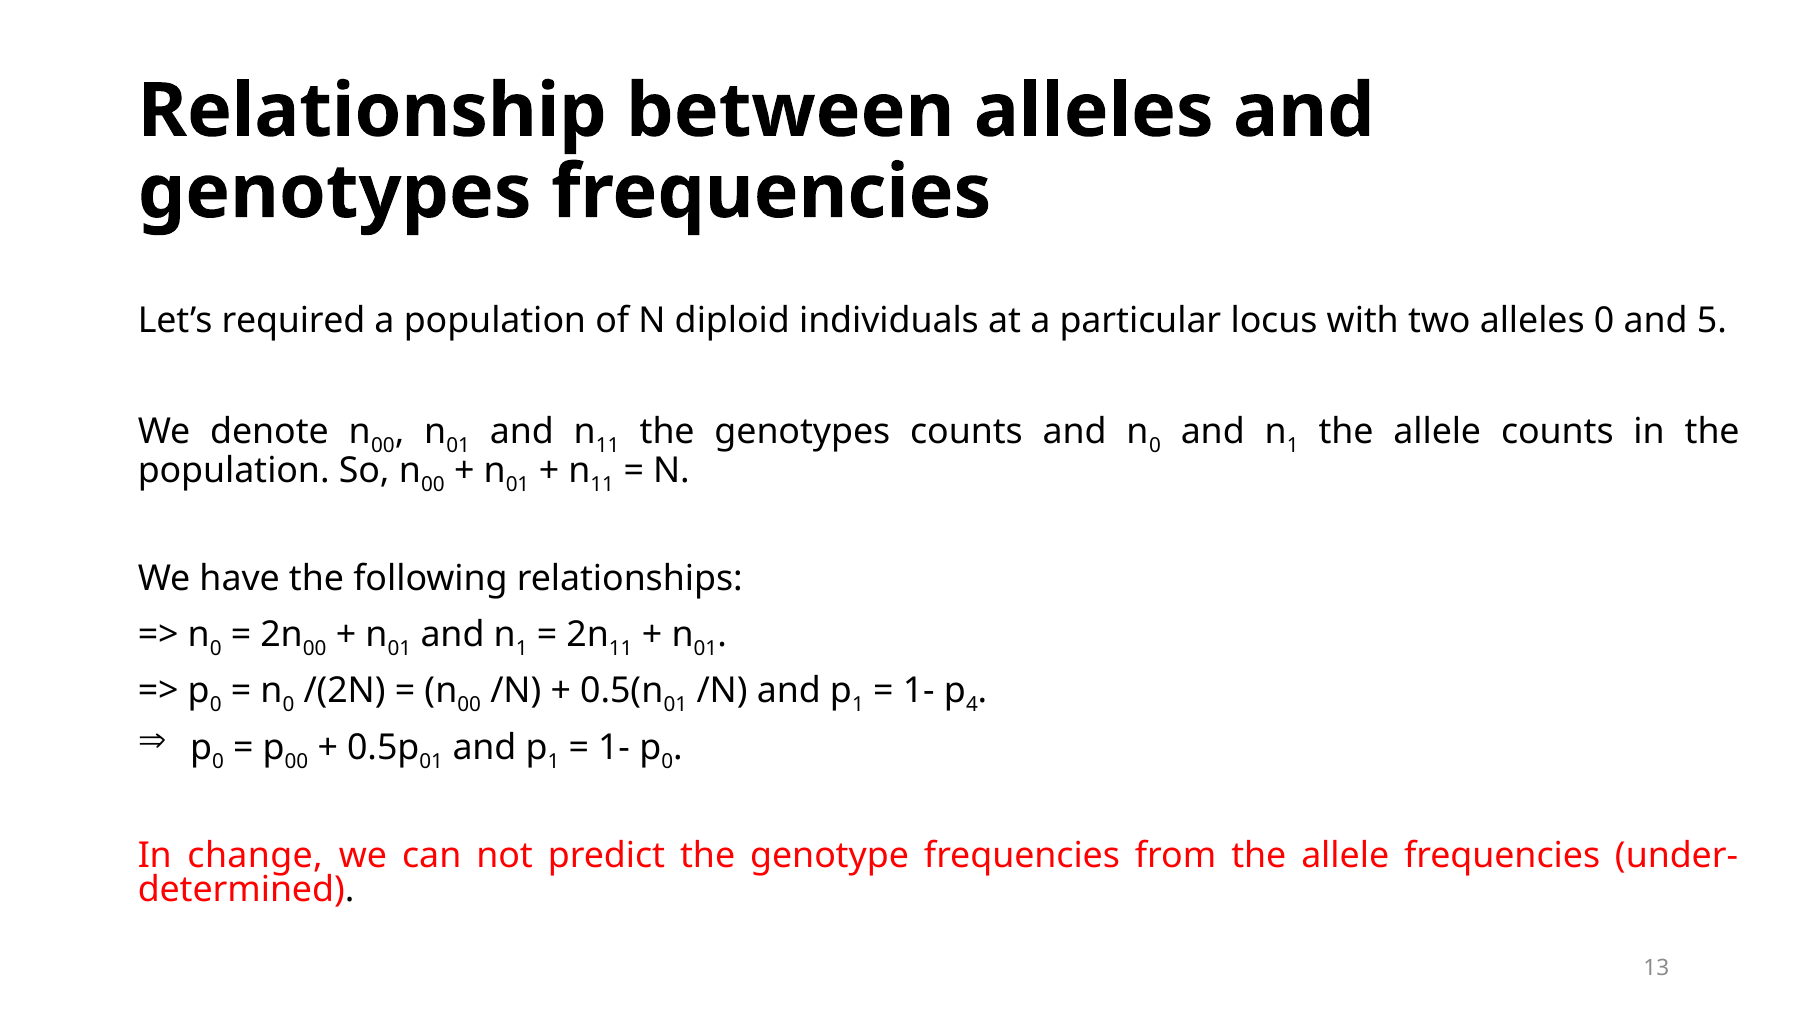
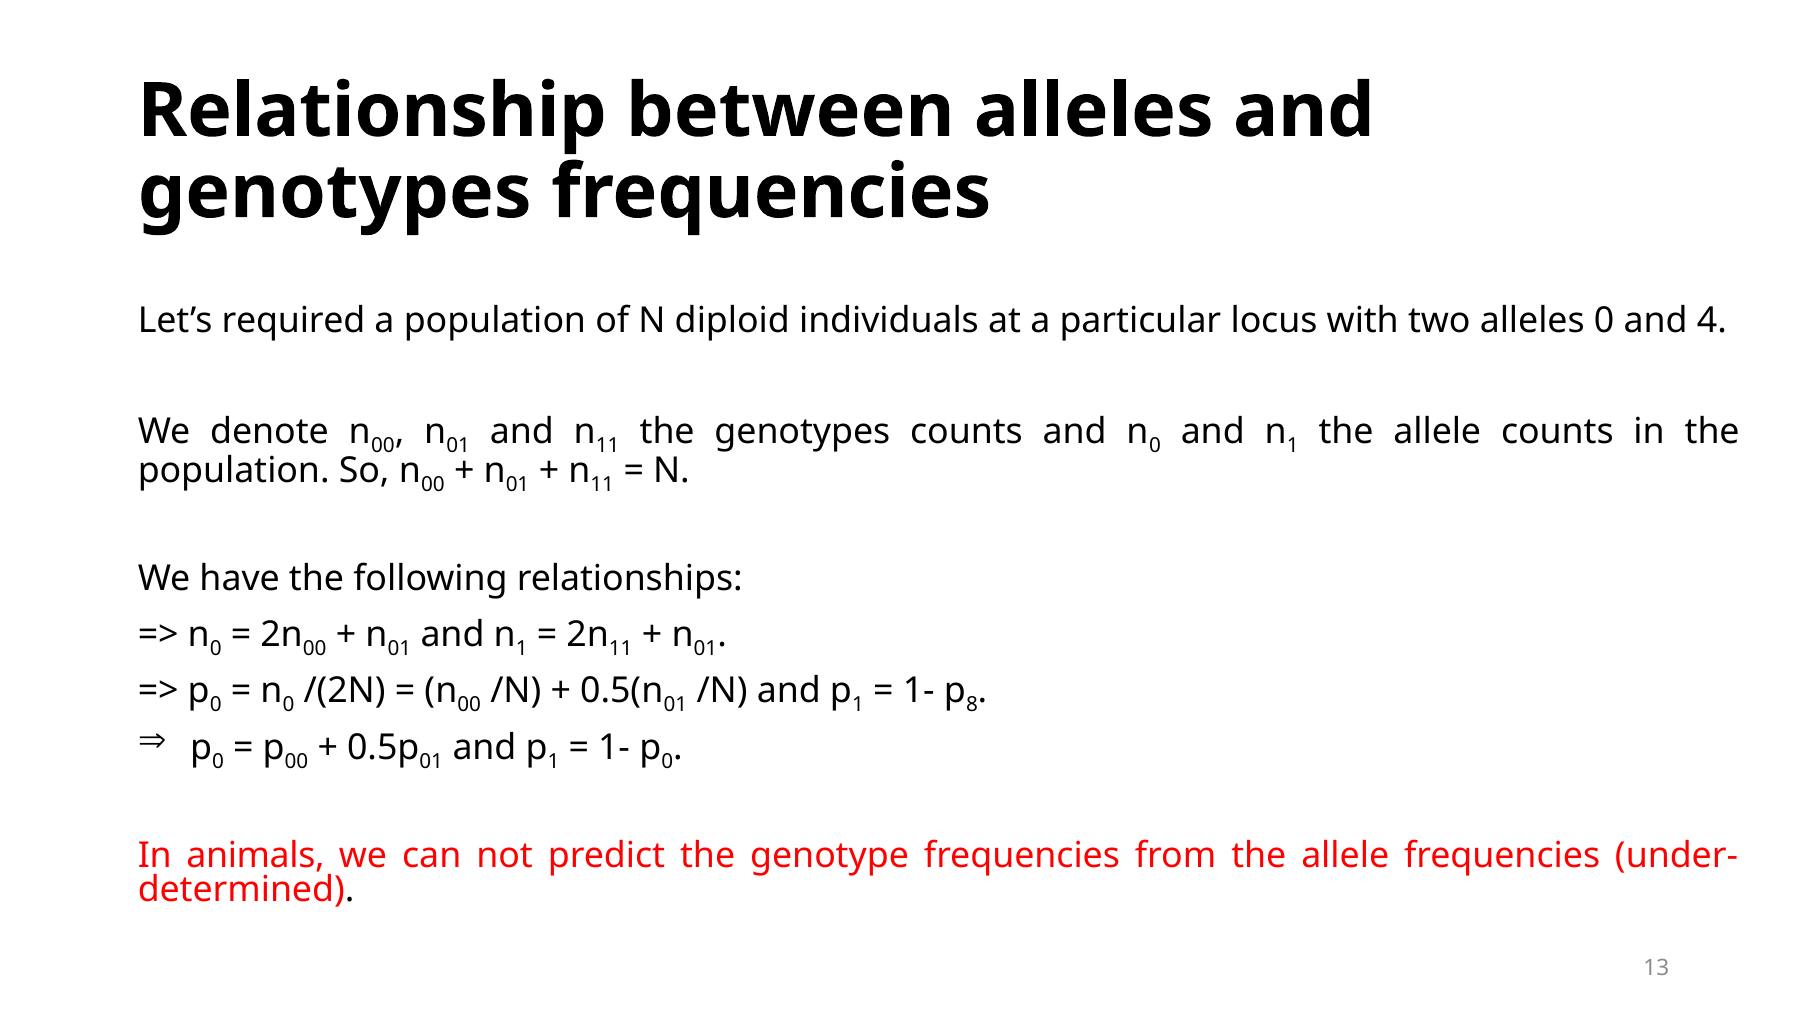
5: 5 -> 4
4: 4 -> 8
change: change -> animals
